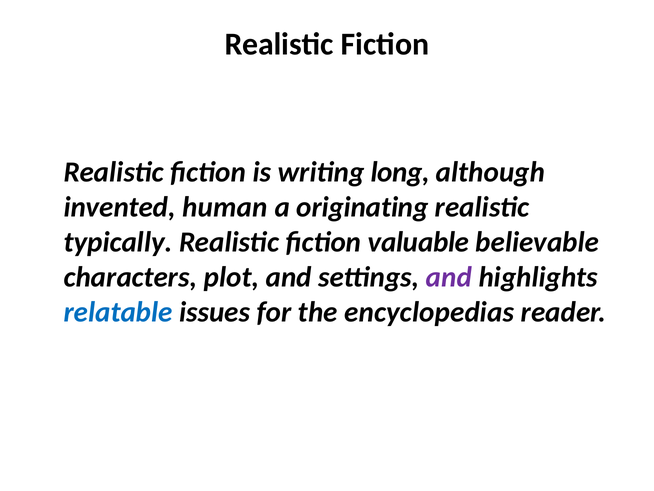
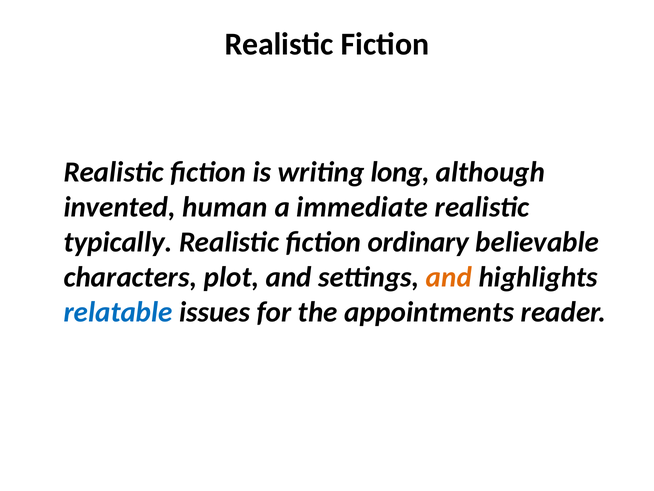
originating: originating -> immediate
valuable: valuable -> ordinary
and at (449, 277) colour: purple -> orange
encyclopedias: encyclopedias -> appointments
